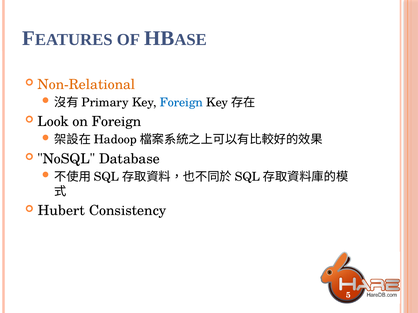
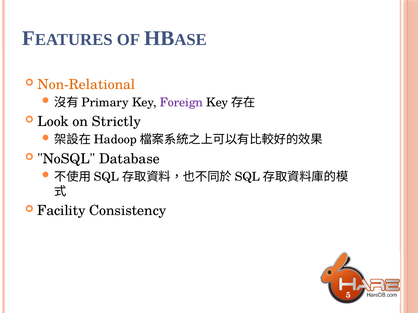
Foreign at (181, 103) colour: blue -> purple
on Foreign: Foreign -> Strictly
Hubert: Hubert -> Facility
